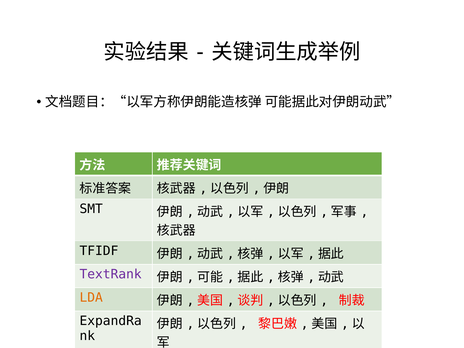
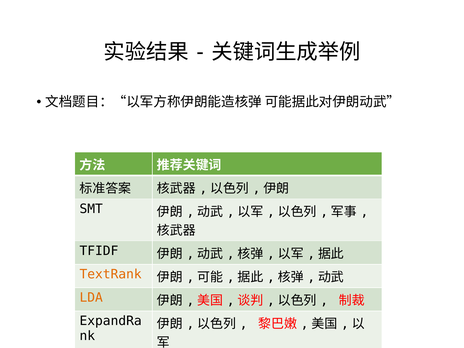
TextRank colour: purple -> orange
